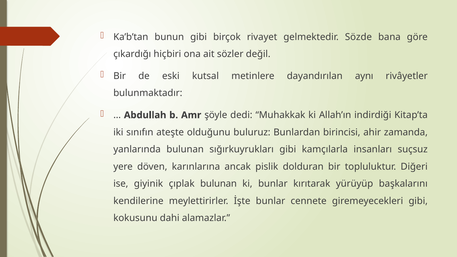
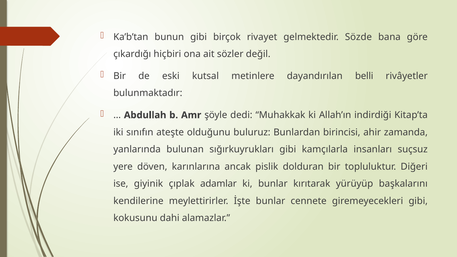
aynı: aynı -> belli
çıplak bulunan: bulunan -> adamlar
